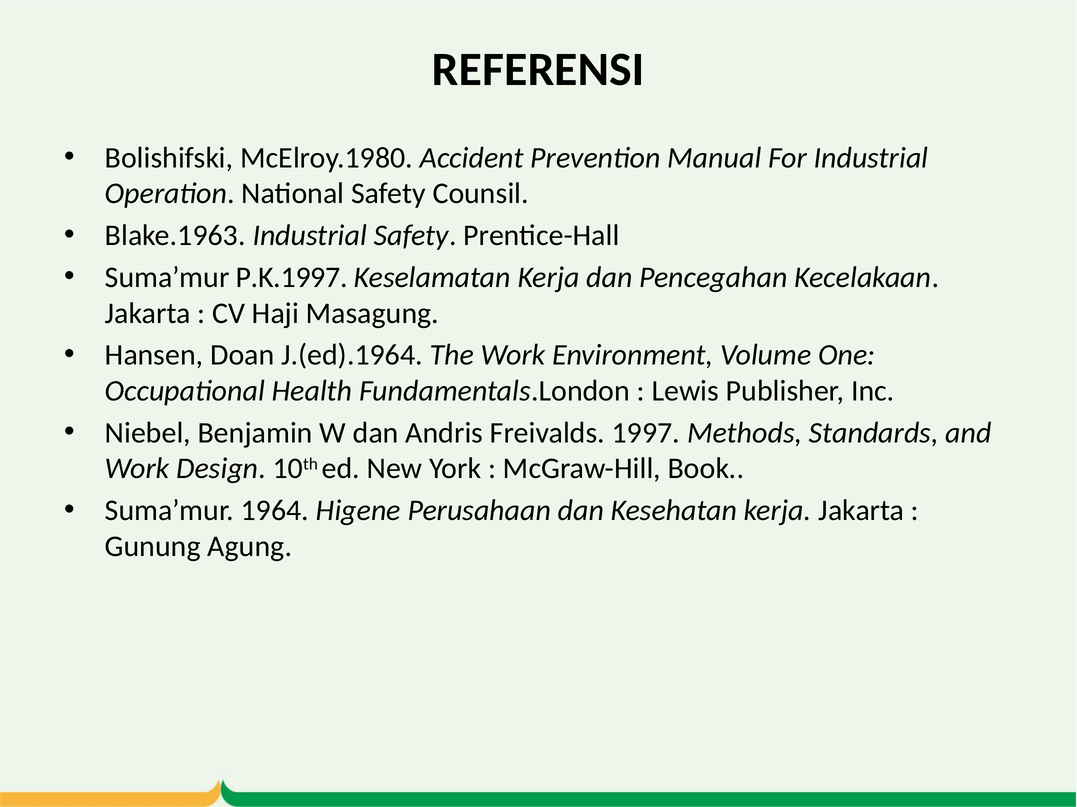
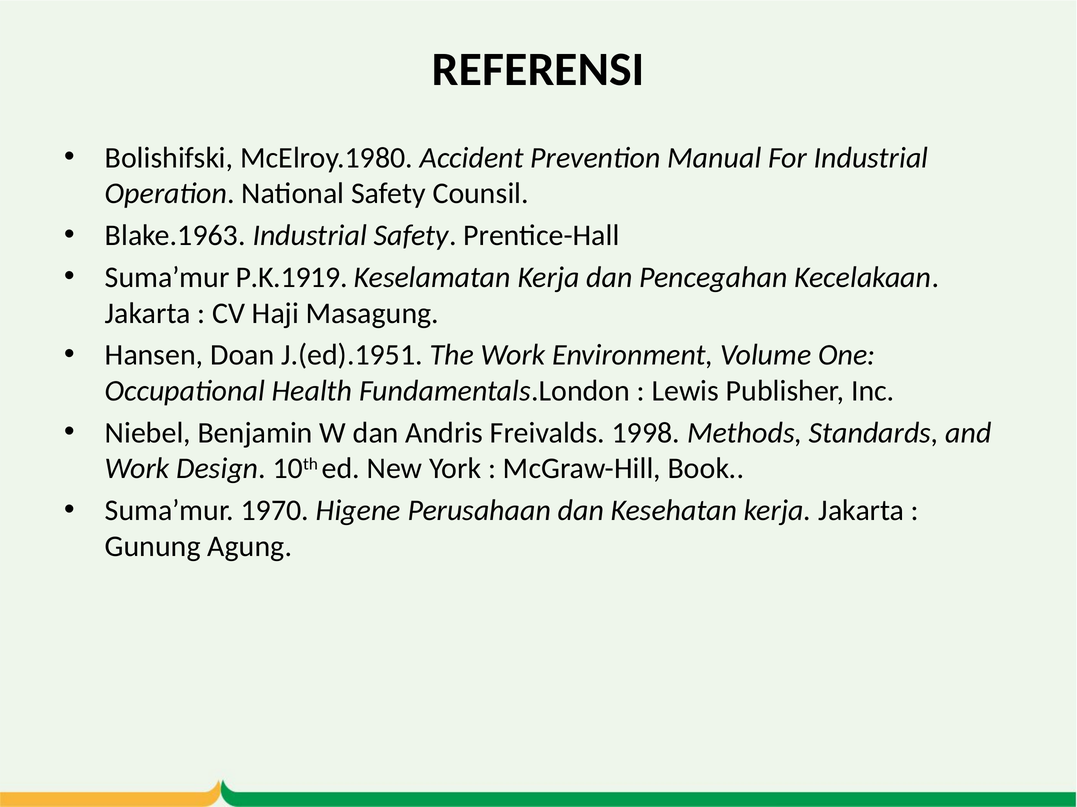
P.K.1997: P.K.1997 -> P.K.1919
J.(ed).1964: J.(ed).1964 -> J.(ed).1951
1997: 1997 -> 1998
1964: 1964 -> 1970
